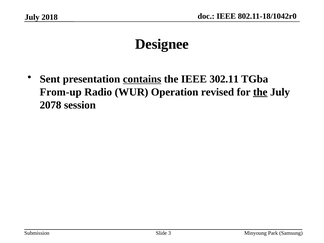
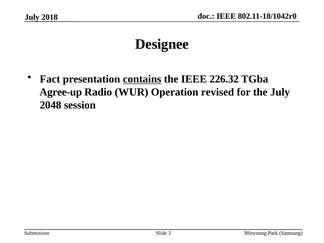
Sent: Sent -> Fact
302.11: 302.11 -> 226.32
From-up: From-up -> Agree-up
the at (260, 92) underline: present -> none
2078: 2078 -> 2048
